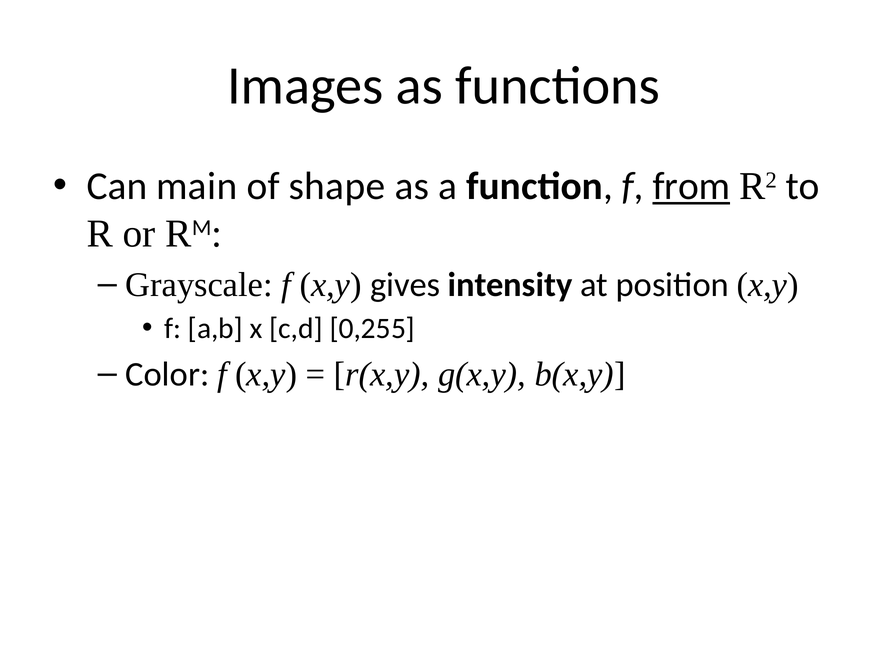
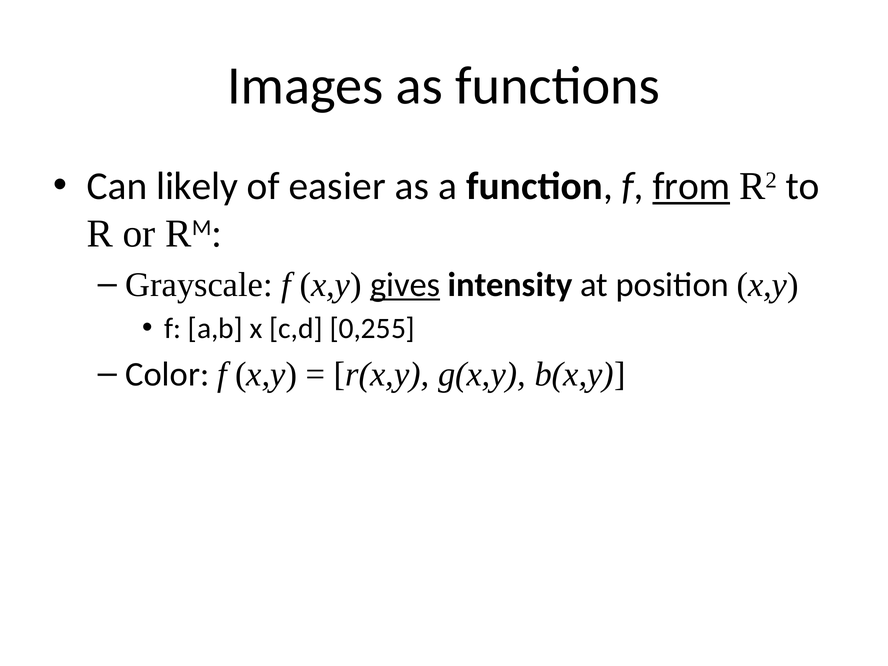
main: main -> likely
shape: shape -> easier
gives underline: none -> present
